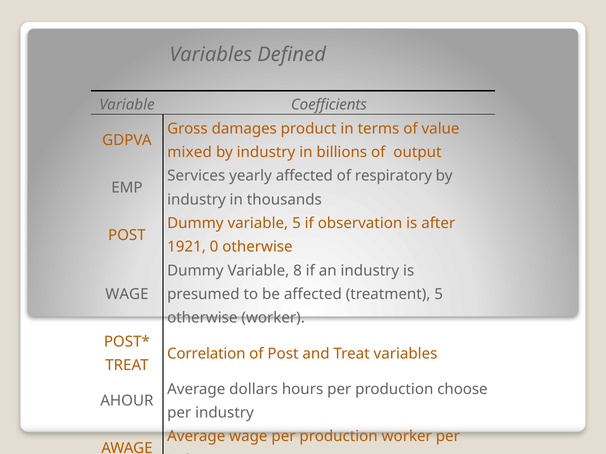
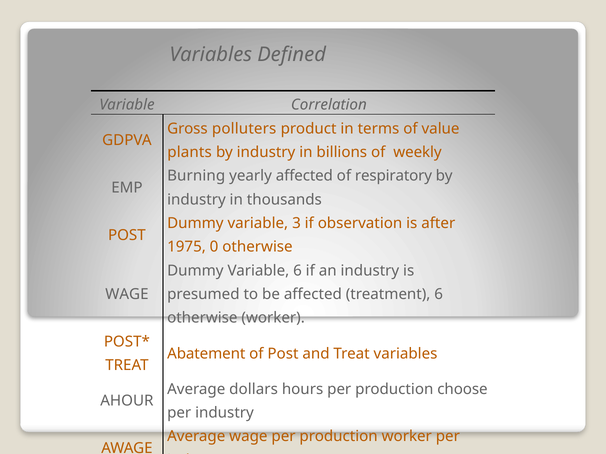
Coefficients: Coefficients -> Correlation
damages: damages -> polluters
mixed: mixed -> plants
output: output -> weekly
Services: Services -> Burning
variable 5: 5 -> 3
1921: 1921 -> 1975
Variable 8: 8 -> 6
treatment 5: 5 -> 6
Correlation: Correlation -> Abatement
